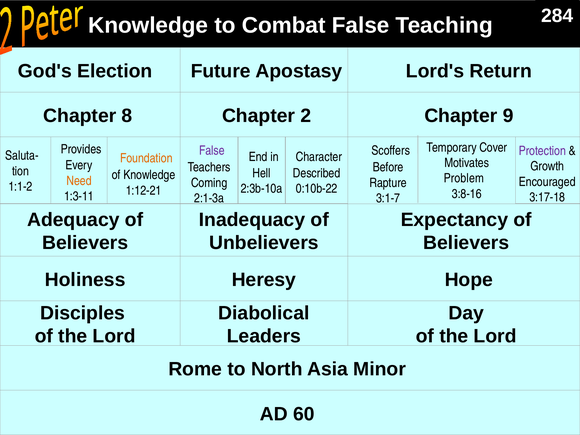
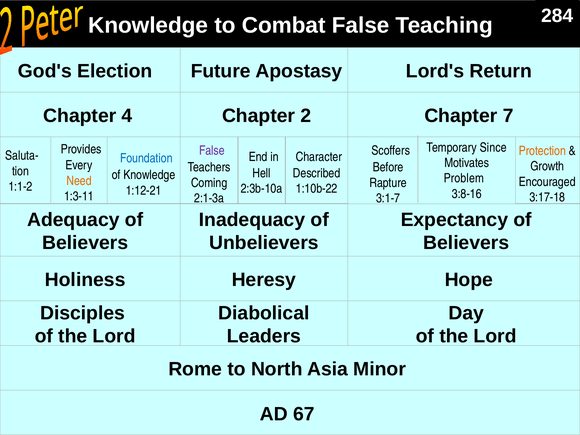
8: 8 -> 4
9: 9 -> 7
Cover: Cover -> Since
Protection colour: purple -> orange
Foundation colour: orange -> blue
0:10b-22: 0:10b-22 -> 1:10b-22
60: 60 -> 67
